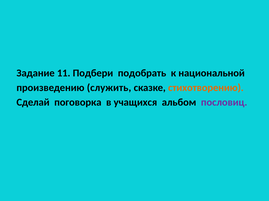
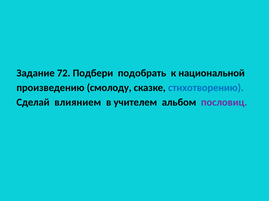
11: 11 -> 72
служить: служить -> смолоду
стихотворению colour: orange -> blue
поговорка: поговорка -> влиянием
учащихся: учащихся -> учителем
